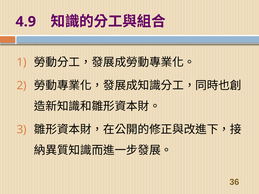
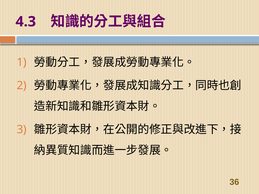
4.9: 4.9 -> 4.3
